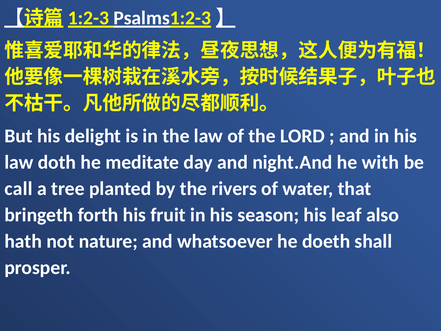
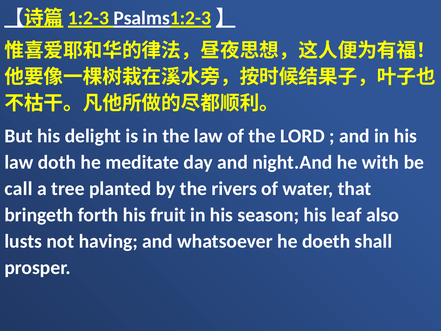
hath: hath -> lusts
nature: nature -> having
